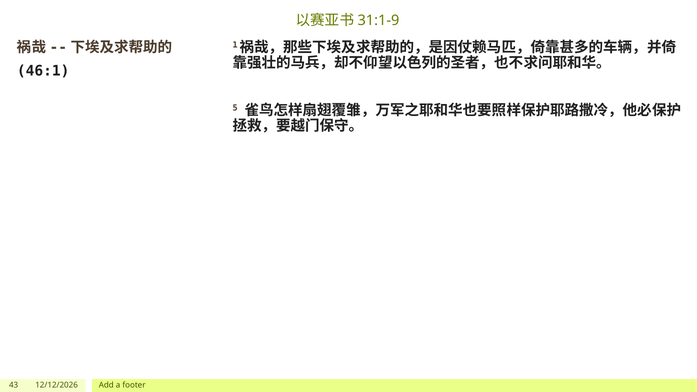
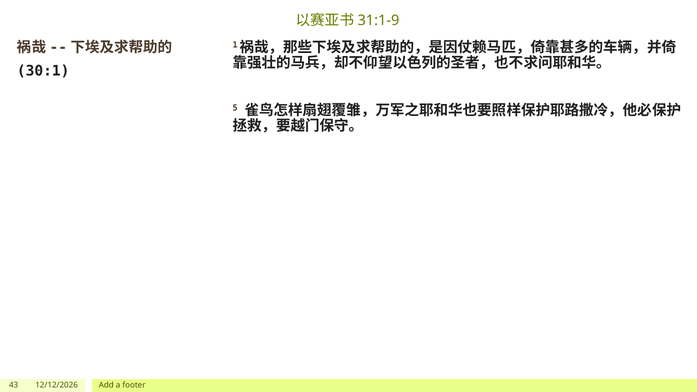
46:1: 46:1 -> 30:1
